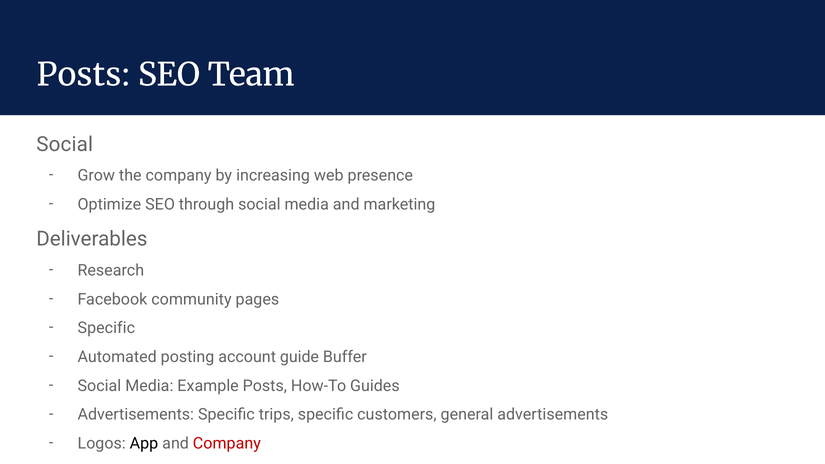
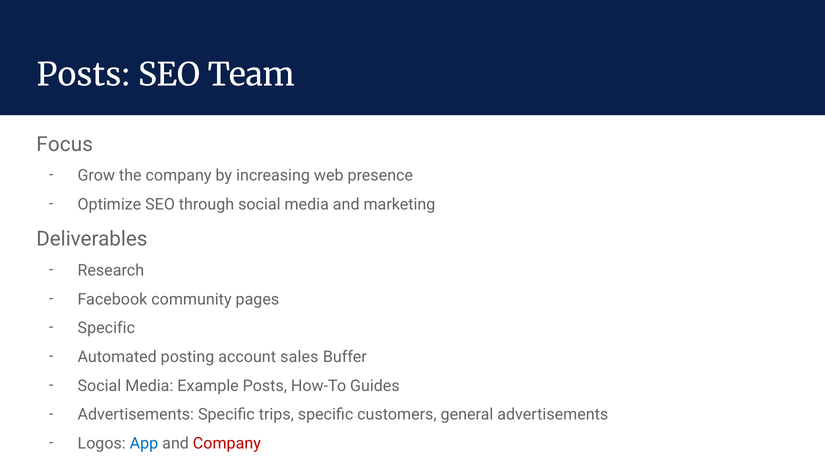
Social at (65, 144): Social -> Focus
guide: guide -> sales
App colour: black -> blue
